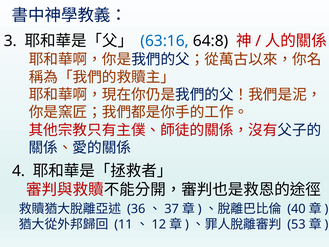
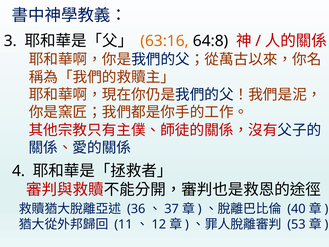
63:16 colour: blue -> orange
